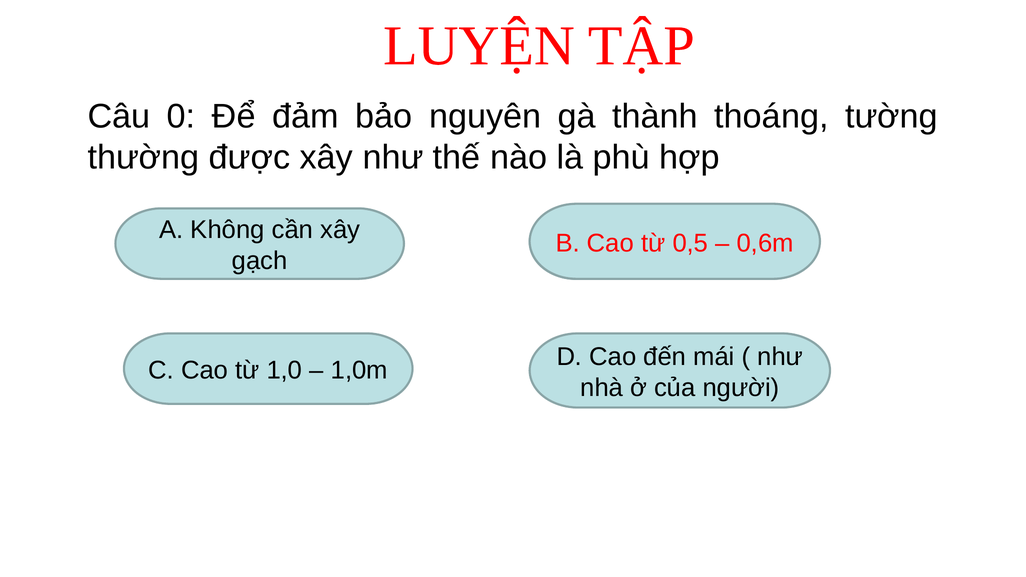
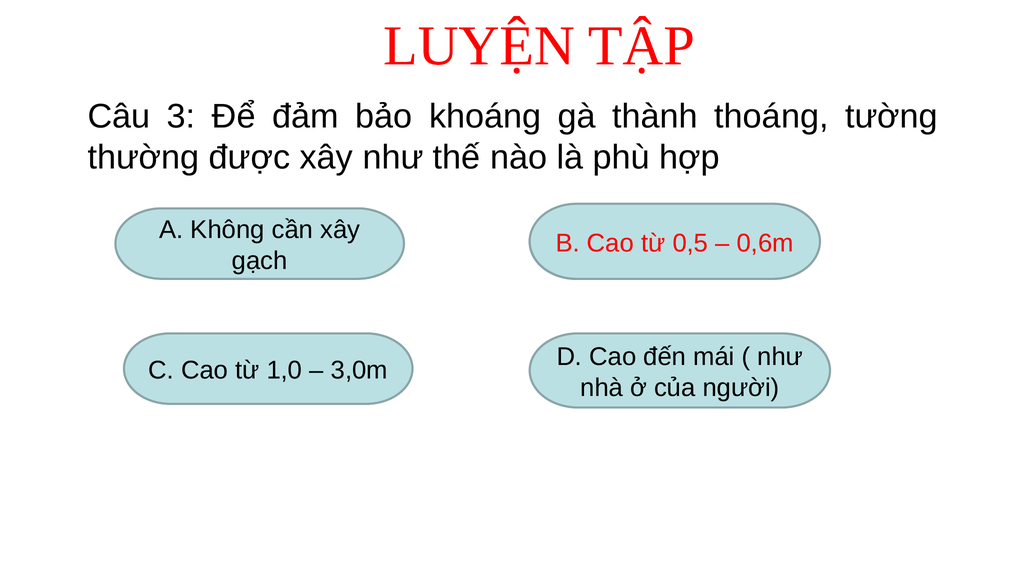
0: 0 -> 3
nguyên: nguyên -> khoáng
1,0m: 1,0m -> 3,0m
